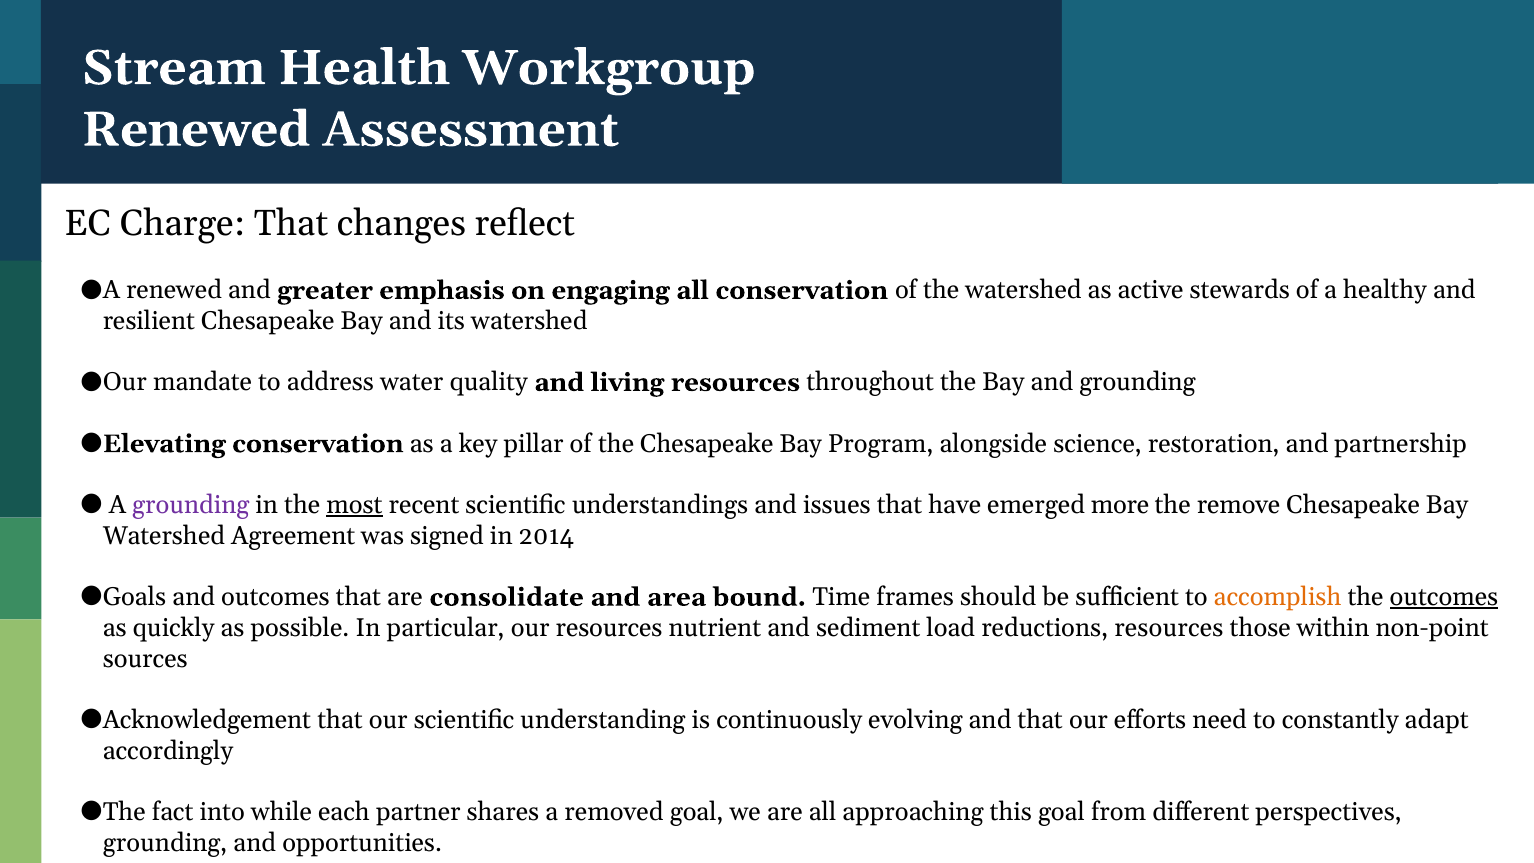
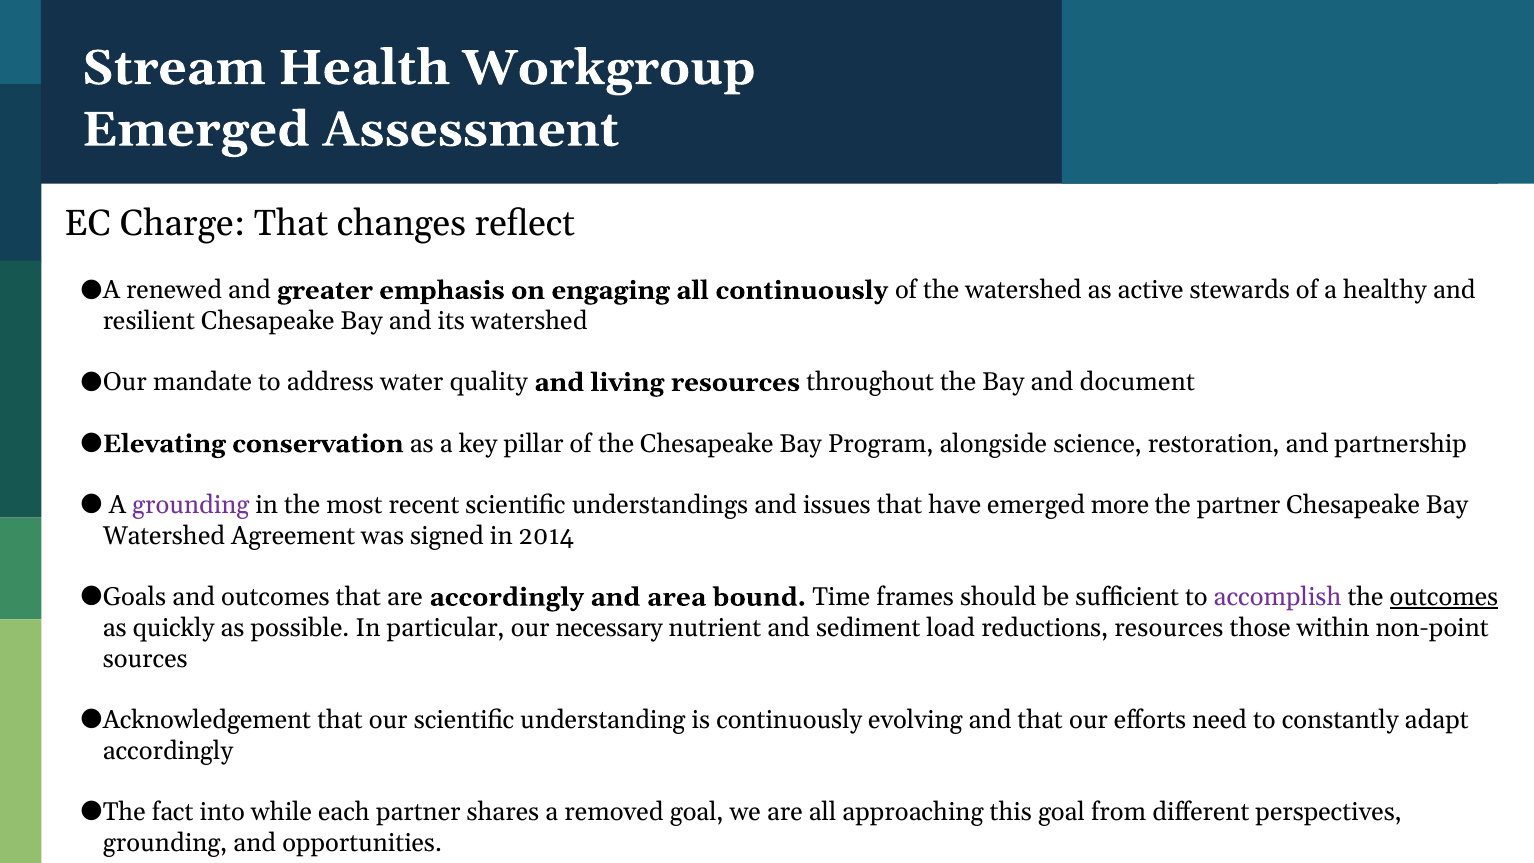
Renewed at (196, 130): Renewed -> Emerged
all conservation: conservation -> continuously
and grounding: grounding -> document
most underline: present -> none
the remove: remove -> partner
are consolidate: consolidate -> accordingly
accomplish colour: orange -> purple
our resources: resources -> necessary
